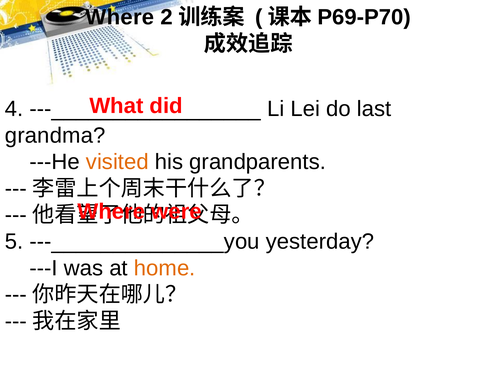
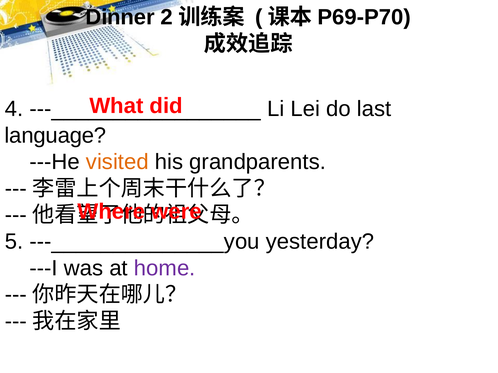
Where at (120, 17): Where -> Dinner
grandma: grandma -> language
home colour: orange -> purple
